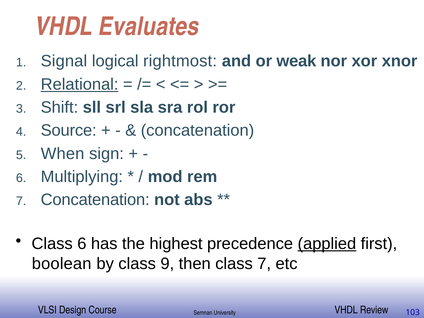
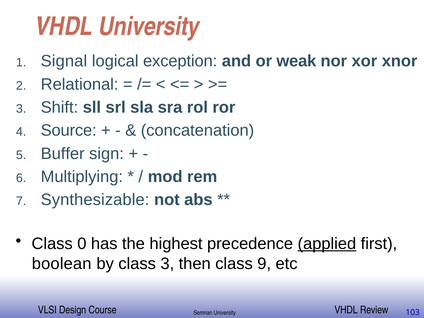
VHDL Evaluates: Evaluates -> University
rightmost: rightmost -> exception
Relational underline: present -> none
When: When -> Buffer
7 Concatenation: Concatenation -> Synthesizable
Class 6: 6 -> 0
class 9: 9 -> 3
class 7: 7 -> 9
